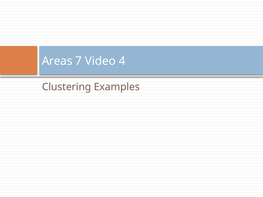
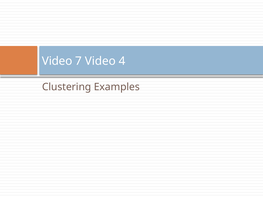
Areas at (57, 61): Areas -> Video
